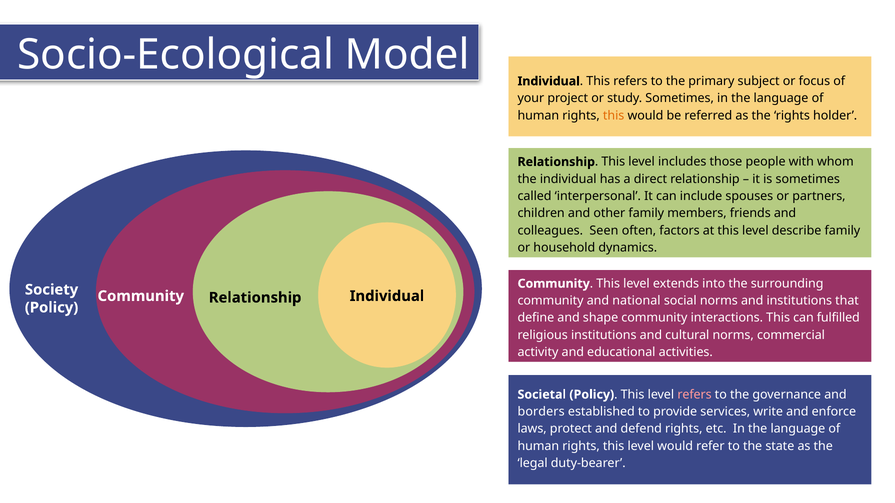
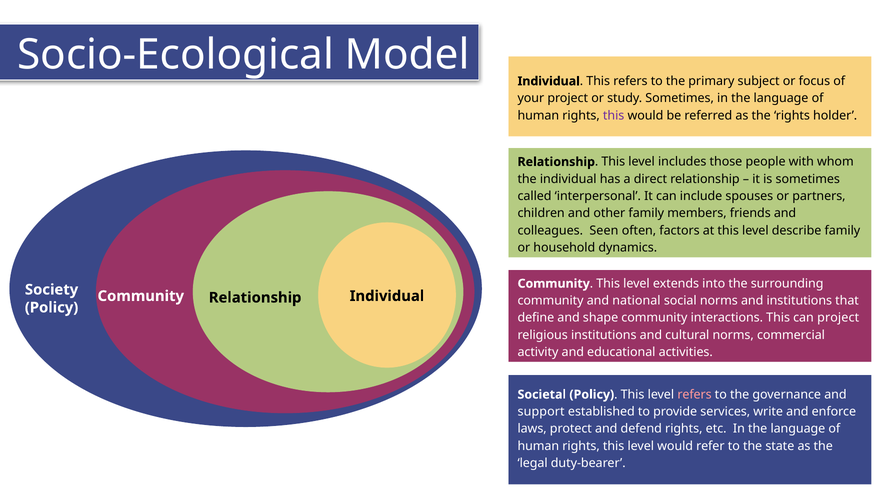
this at (614, 116) colour: orange -> purple
can fulfilled: fulfilled -> project
borders: borders -> support
